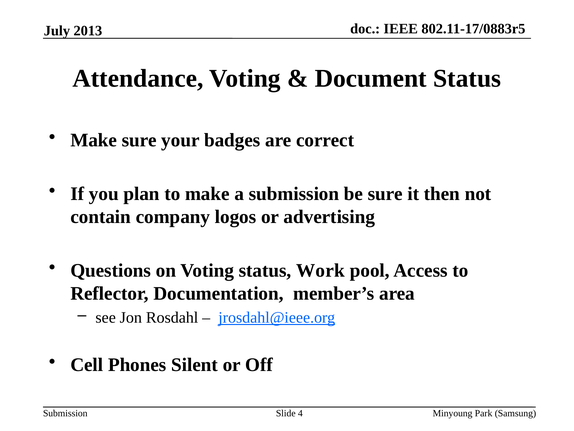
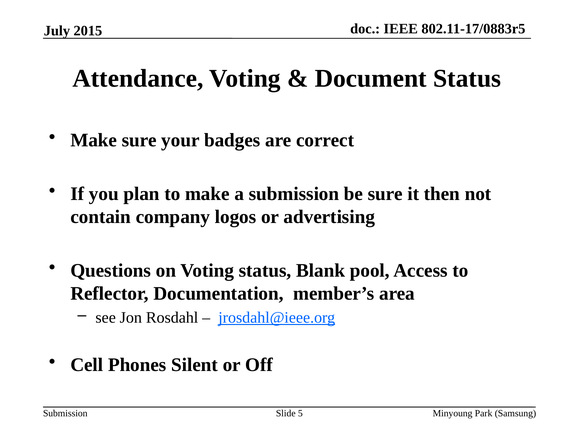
2013: 2013 -> 2015
Work: Work -> Blank
4: 4 -> 5
